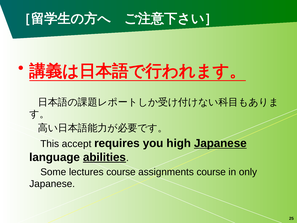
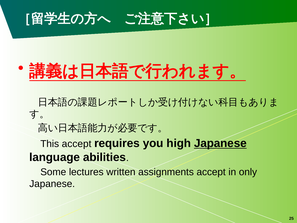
abilities underline: present -> none
lectures course: course -> written
assignments course: course -> accept
